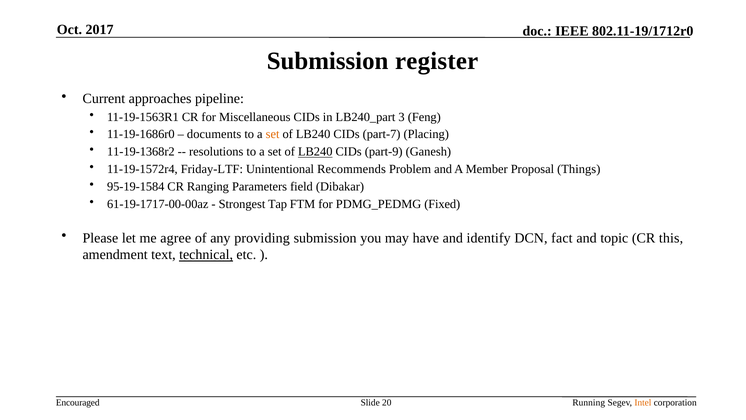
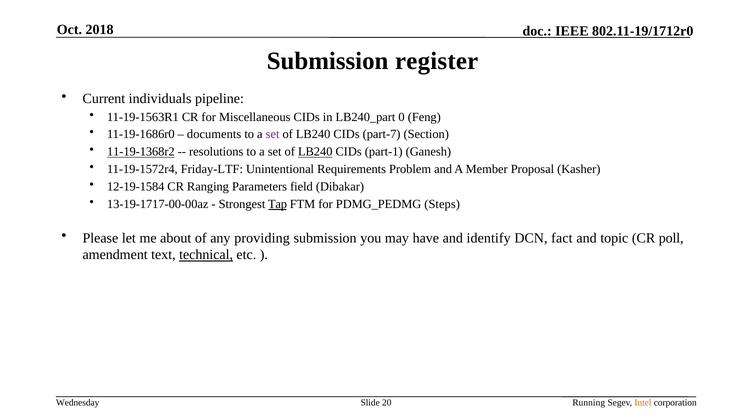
2017: 2017 -> 2018
approaches: approaches -> individuals
3: 3 -> 0
set at (273, 134) colour: orange -> purple
Placing: Placing -> Section
11-19-1368r2 underline: none -> present
part-9: part-9 -> part-1
Recommends: Recommends -> Requirements
Things: Things -> Kasher
95-19-1584: 95-19-1584 -> 12-19-1584
61-19-1717-00-00az: 61-19-1717-00-00az -> 13-19-1717-00-00az
Tap underline: none -> present
Fixed: Fixed -> Steps
agree: agree -> about
this: this -> poll
Encouraged: Encouraged -> Wednesday
